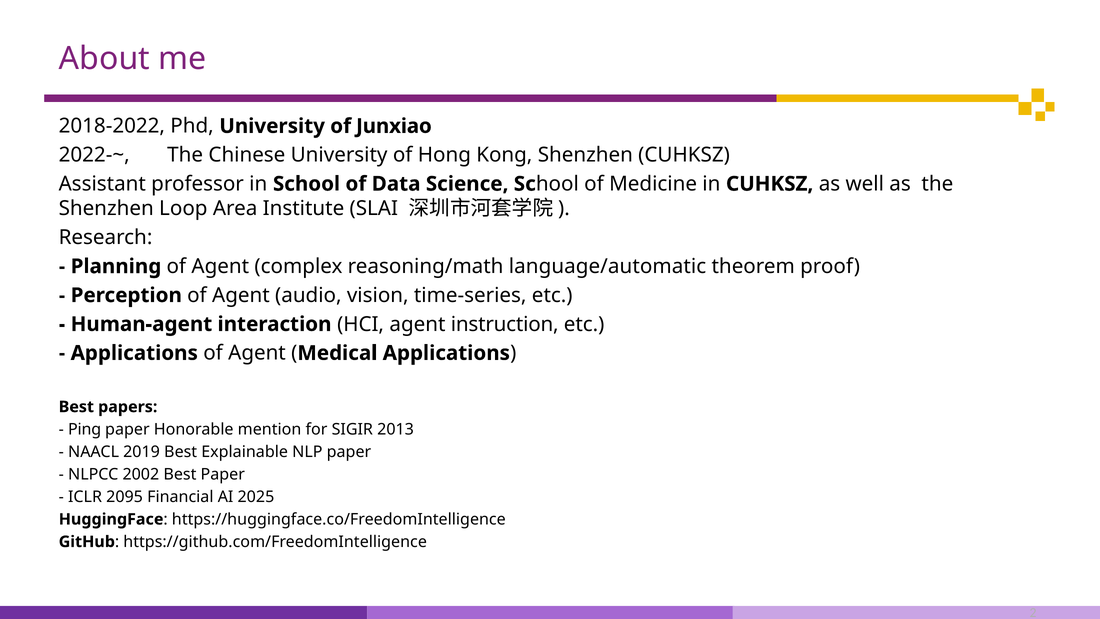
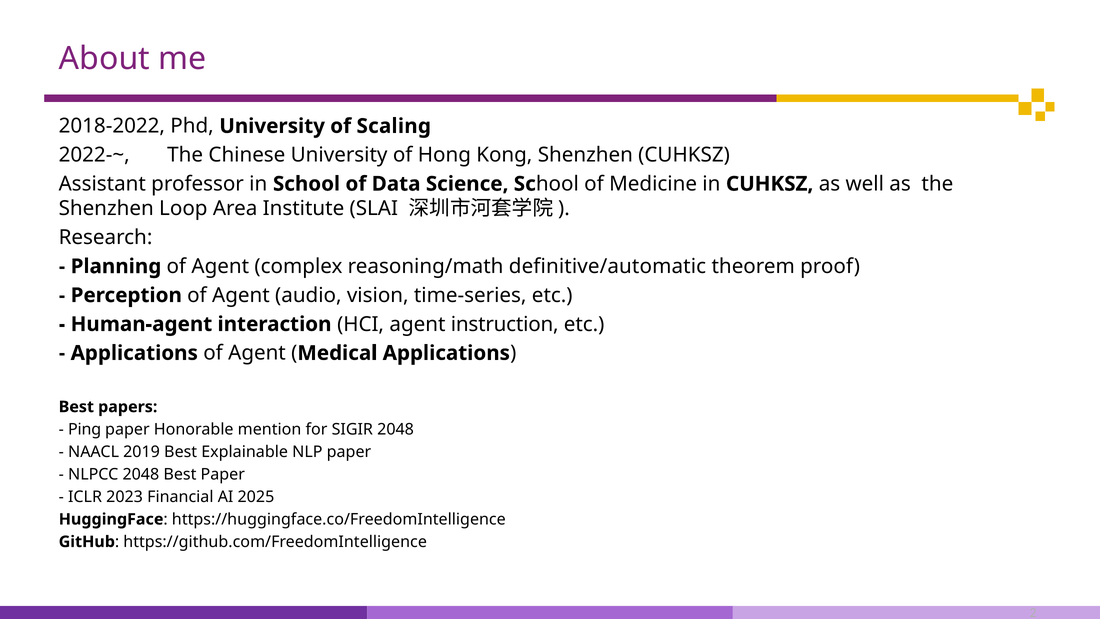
Junxiao: Junxiao -> Scaling
language/automatic: language/automatic -> definitive/automatic
SIGIR 2013: 2013 -> 2048
NLPCC 2002: 2002 -> 2048
2095: 2095 -> 2023
